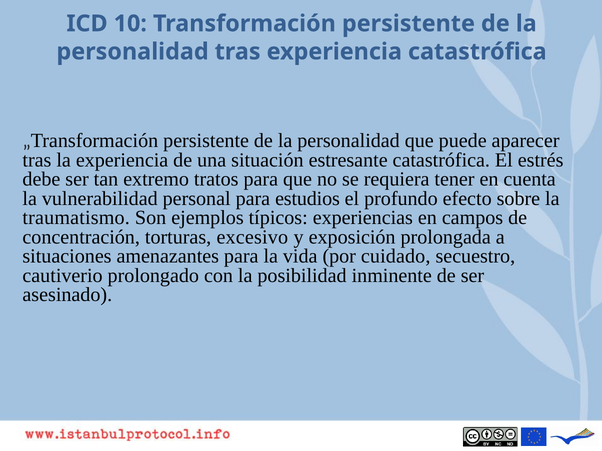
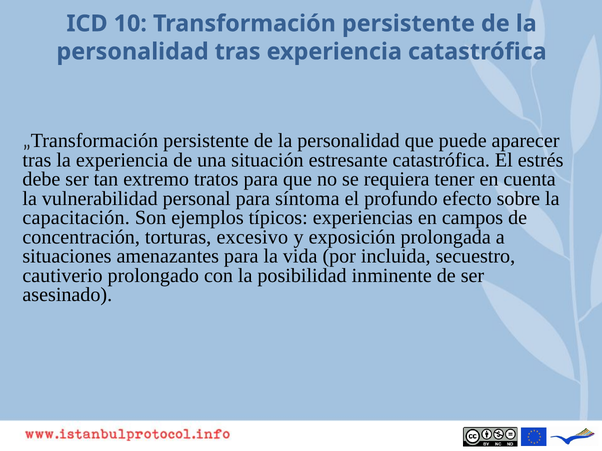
estudios: estudios -> síntoma
traumatismo: traumatismo -> capacitación
cuidado: cuidado -> incluida
